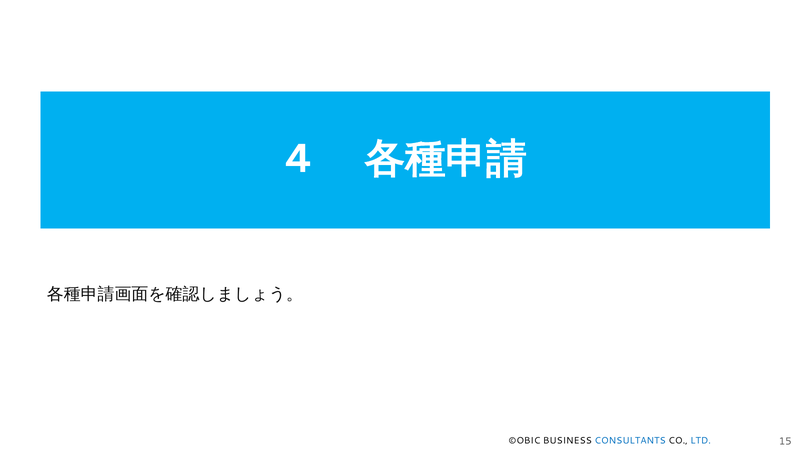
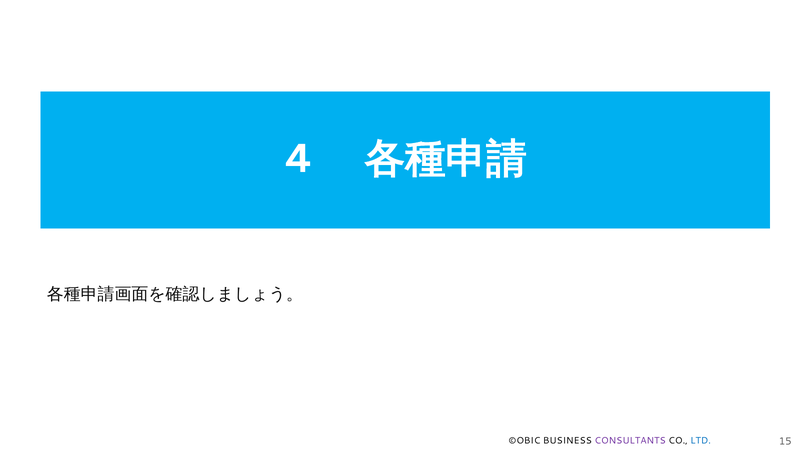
CONSULTANTS colour: blue -> purple
